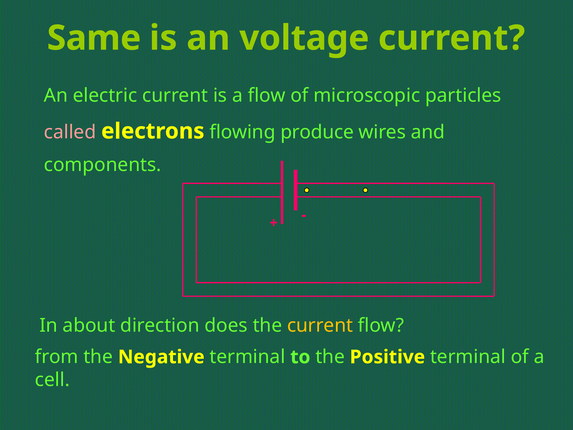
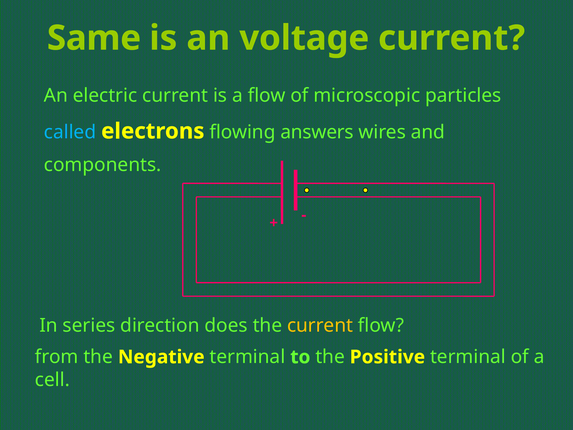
called colour: pink -> light blue
produce: produce -> answers
about: about -> series
